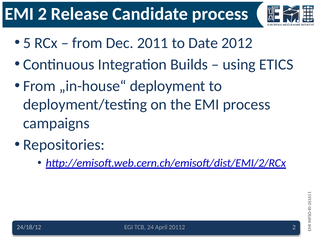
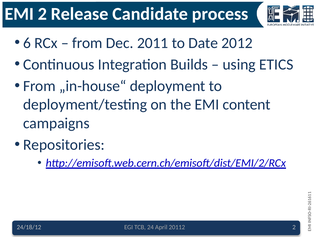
5 at (27, 43): 5 -> 6
EMI process: process -> content
